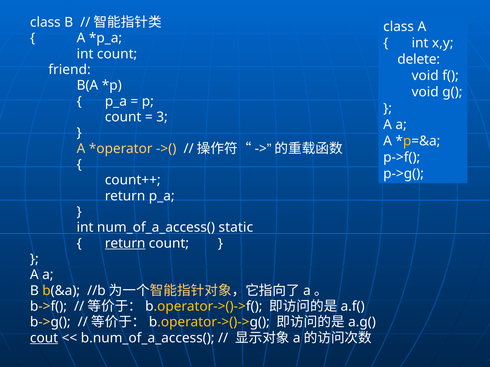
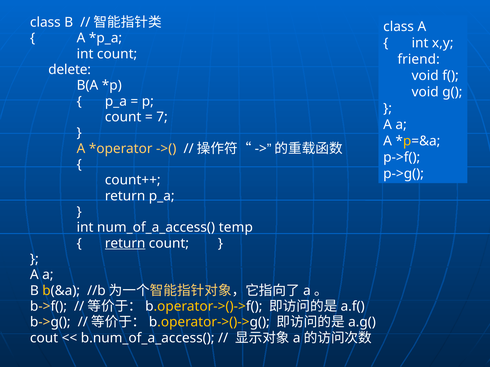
delete: delete -> friend
friend: friend -> delete
3: 3 -> 7
static: static -> temp
cout underline: present -> none
